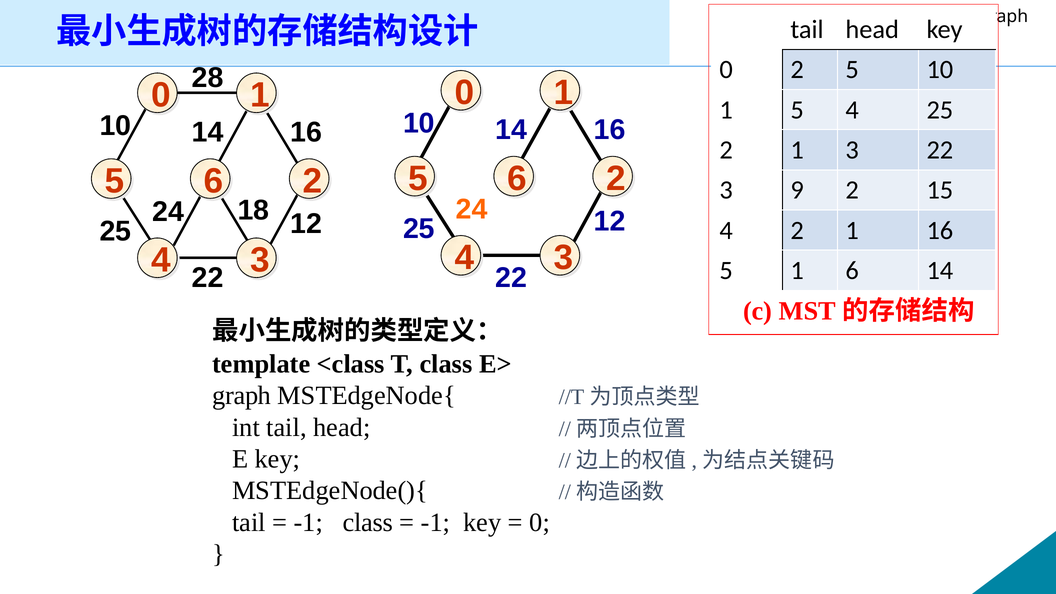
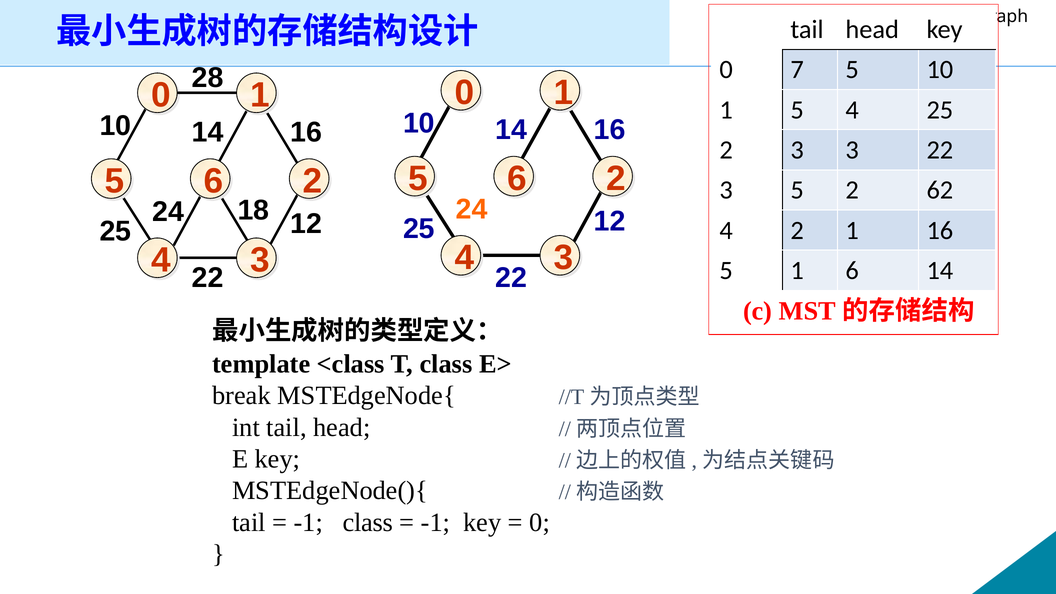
2 at (797, 70): 2 -> 7
1 at (797, 150): 1 -> 3
9 at (797, 190): 9 -> 5
15: 15 -> 62
graph at (242, 396): graph -> break
